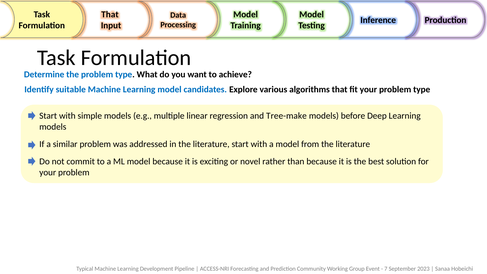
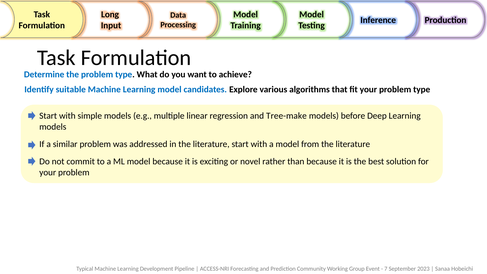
That at (110, 15): That -> Long
